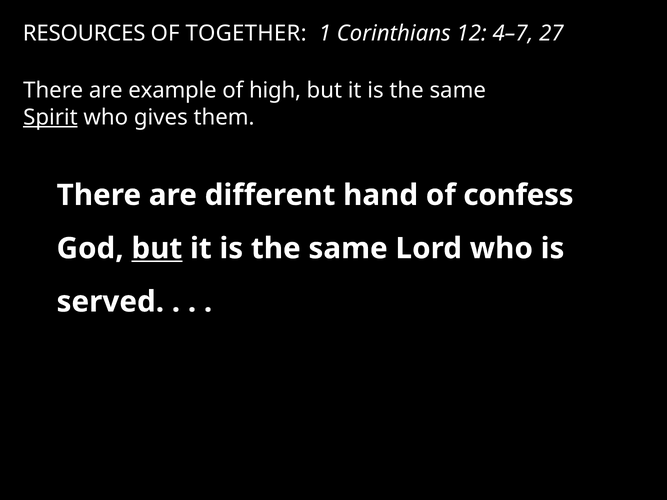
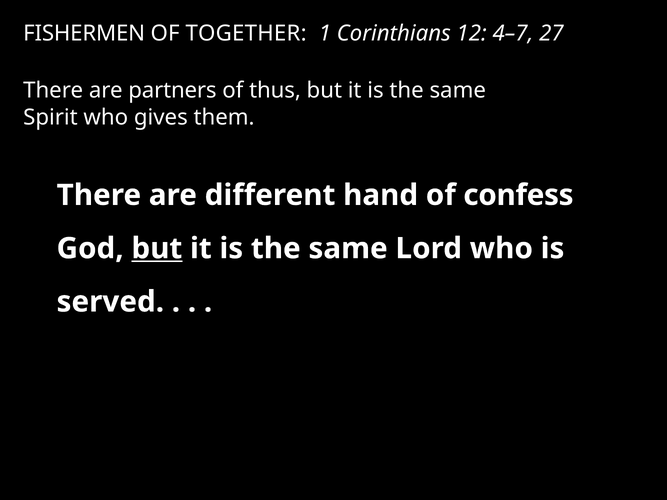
RESOURCES: RESOURCES -> FISHERMEN
example: example -> partners
high: high -> thus
Spirit underline: present -> none
